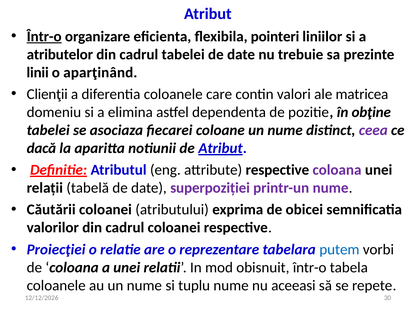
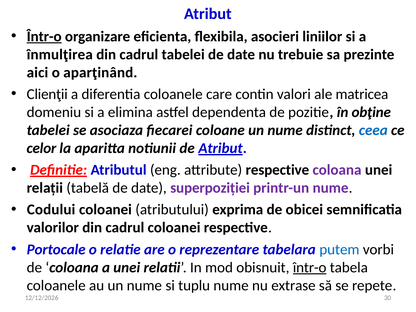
pointeri: pointeri -> asocieri
atributelor: atributelor -> înmulţirea
linii: linii -> aici
ceea colour: purple -> blue
dacă: dacă -> celor
Căutării: Căutării -> Codului
Proiecţiei: Proiecţiei -> Portocale
într-o at (310, 267) underline: none -> present
aceeasi: aceeasi -> extrase
